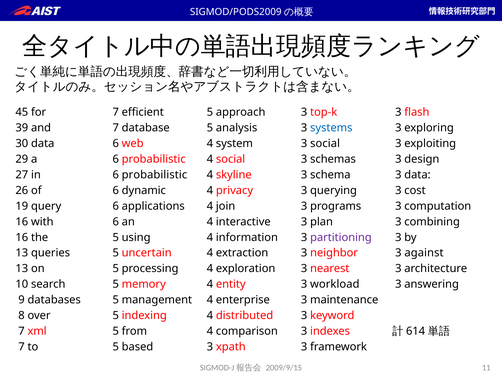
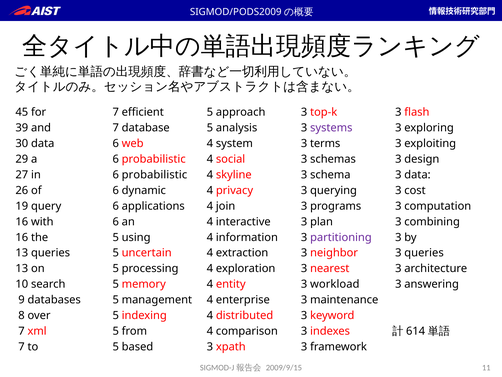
systems colour: blue -> purple
3 social: social -> terms
3 against: against -> queries
